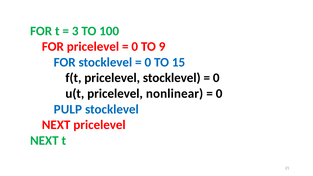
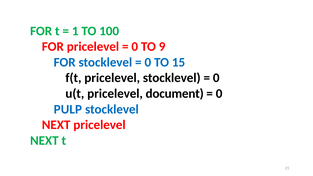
3: 3 -> 1
nonlinear: nonlinear -> document
